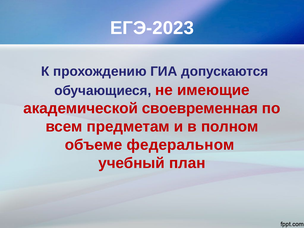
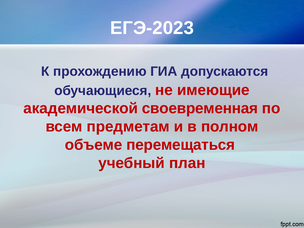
федеральном: федеральном -> перемещаться
